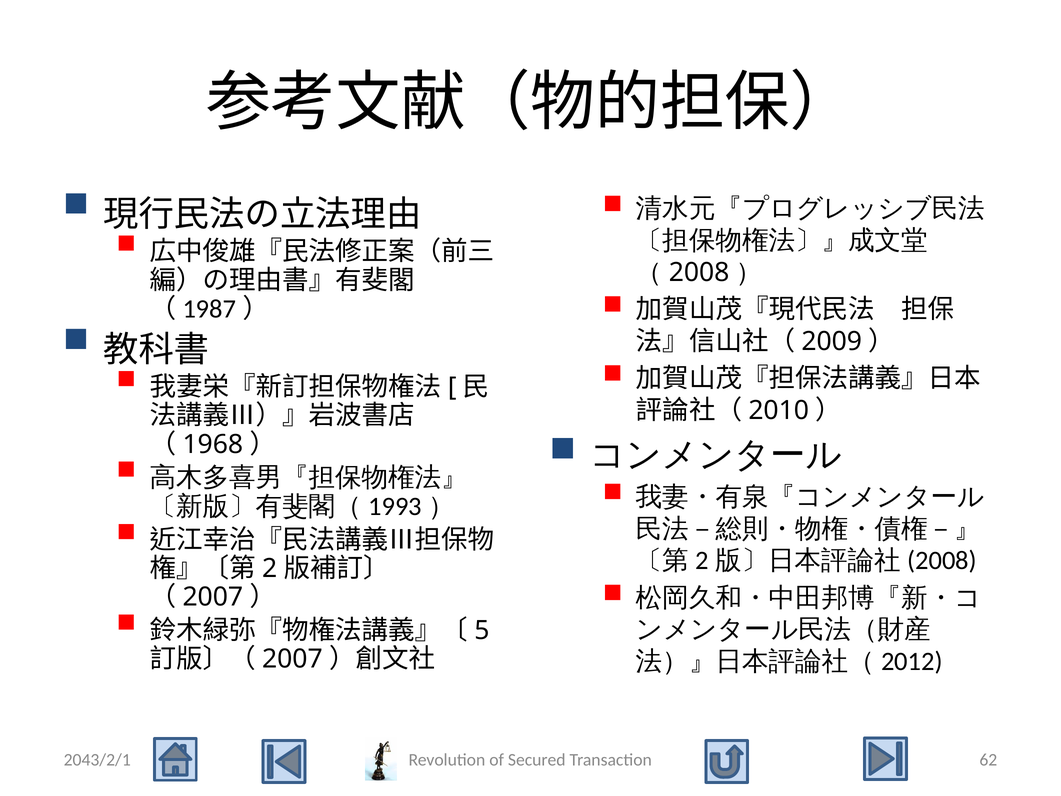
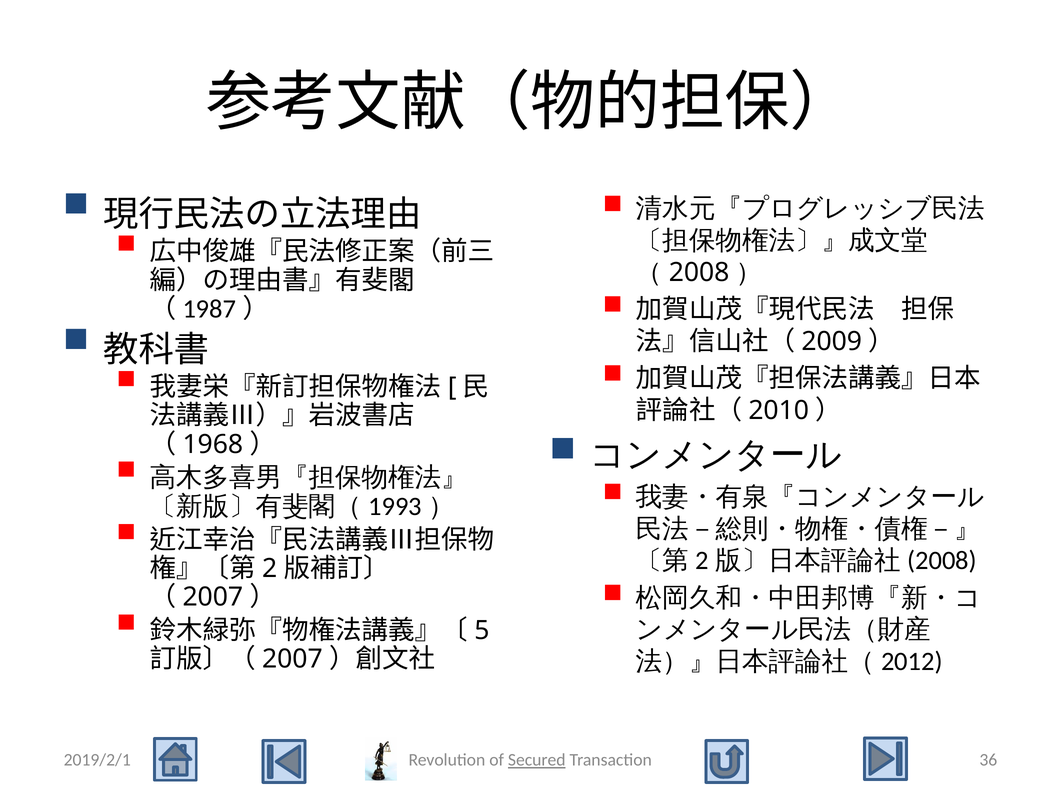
2043/2/1: 2043/2/1 -> 2019/2/1
Secured underline: none -> present
62: 62 -> 36
